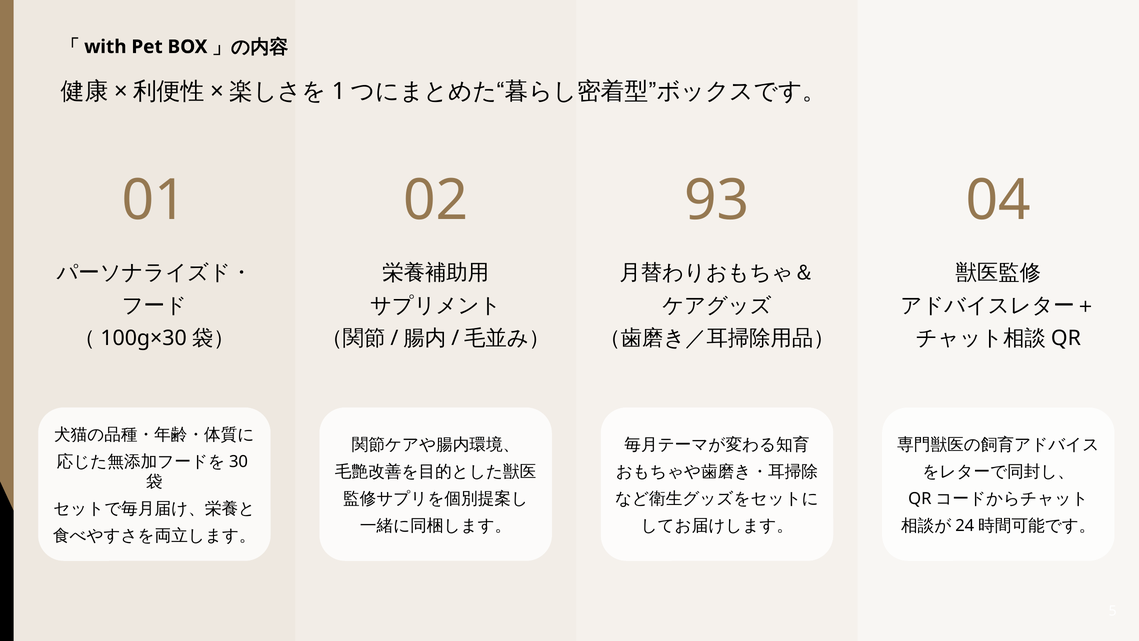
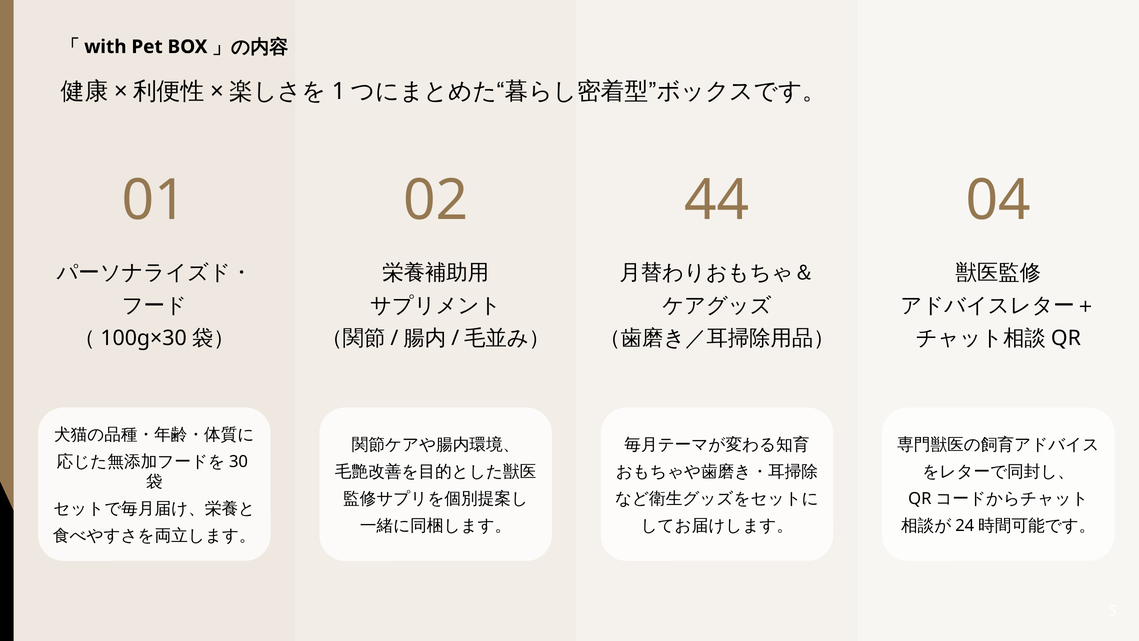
93: 93 -> 44
